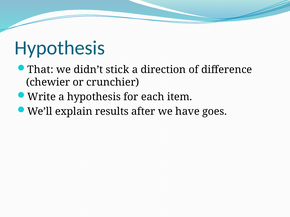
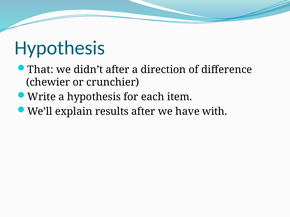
didn’t stick: stick -> after
goes: goes -> with
